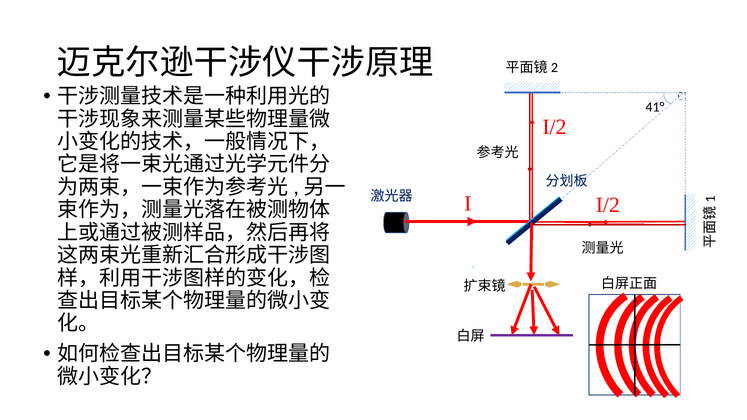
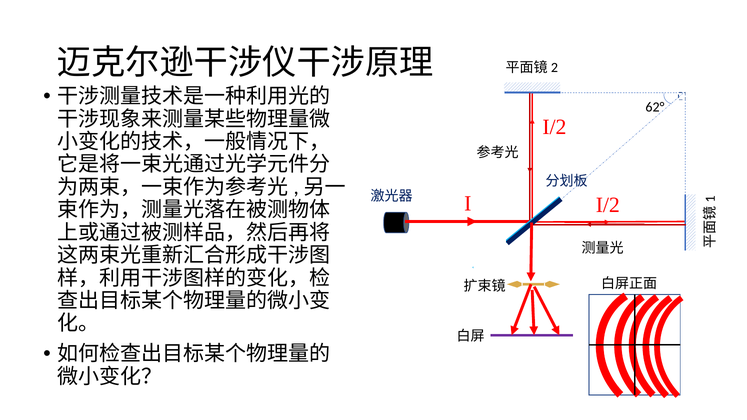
41°: 41° -> 62°
